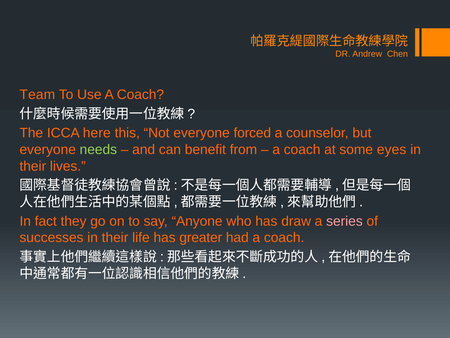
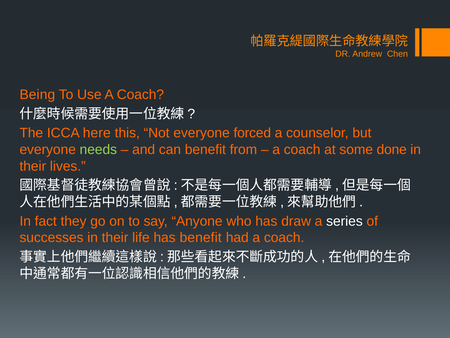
Team: Team -> Being
eyes: eyes -> done
series colour: pink -> white
has greater: greater -> benefit
